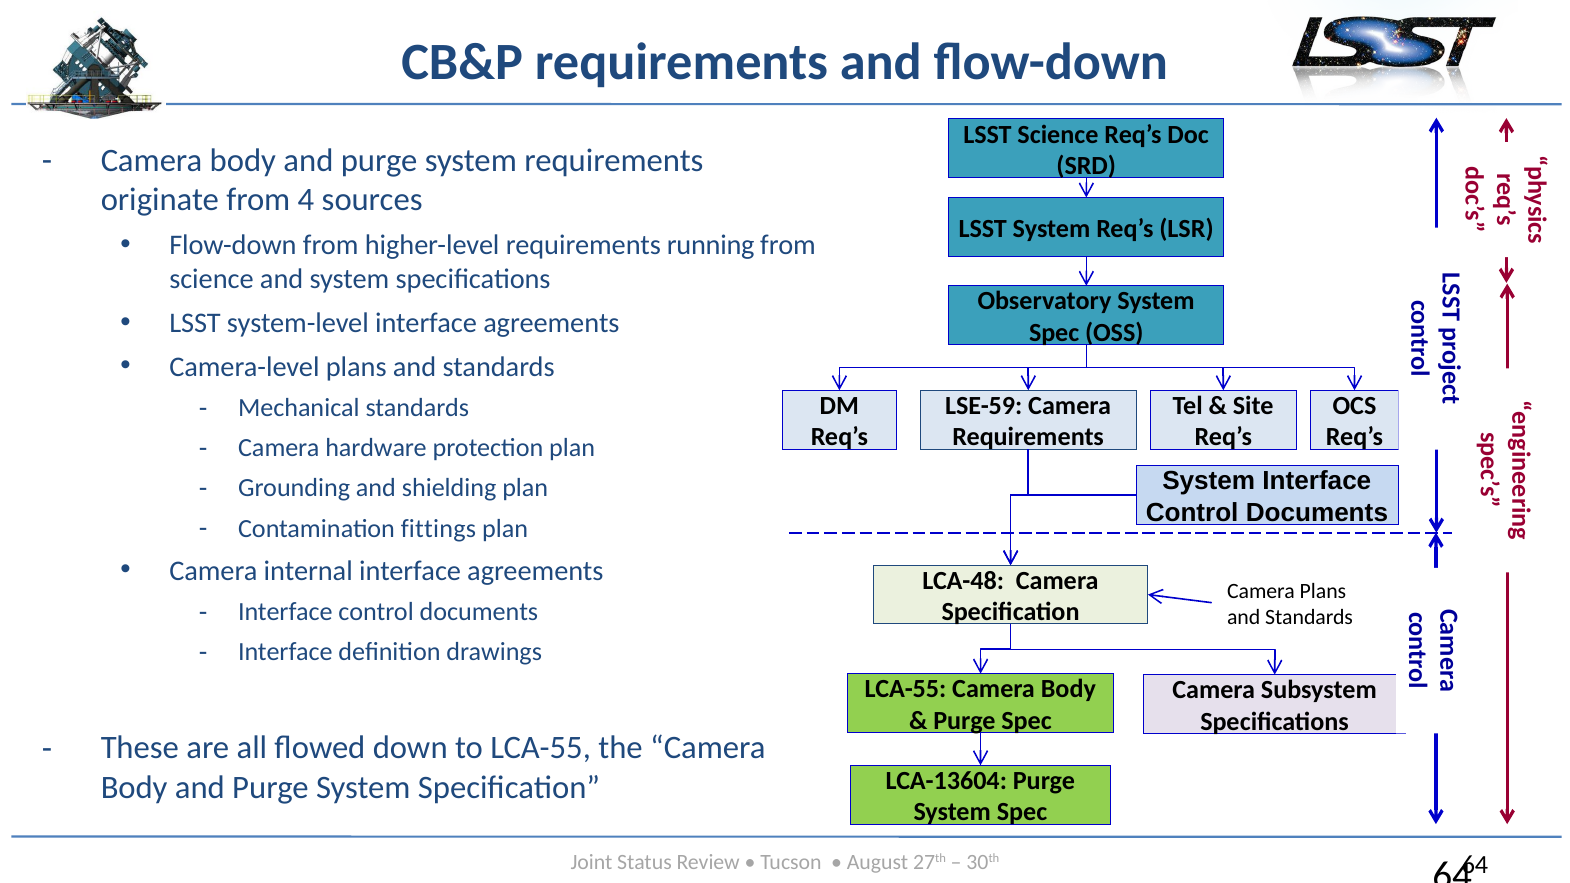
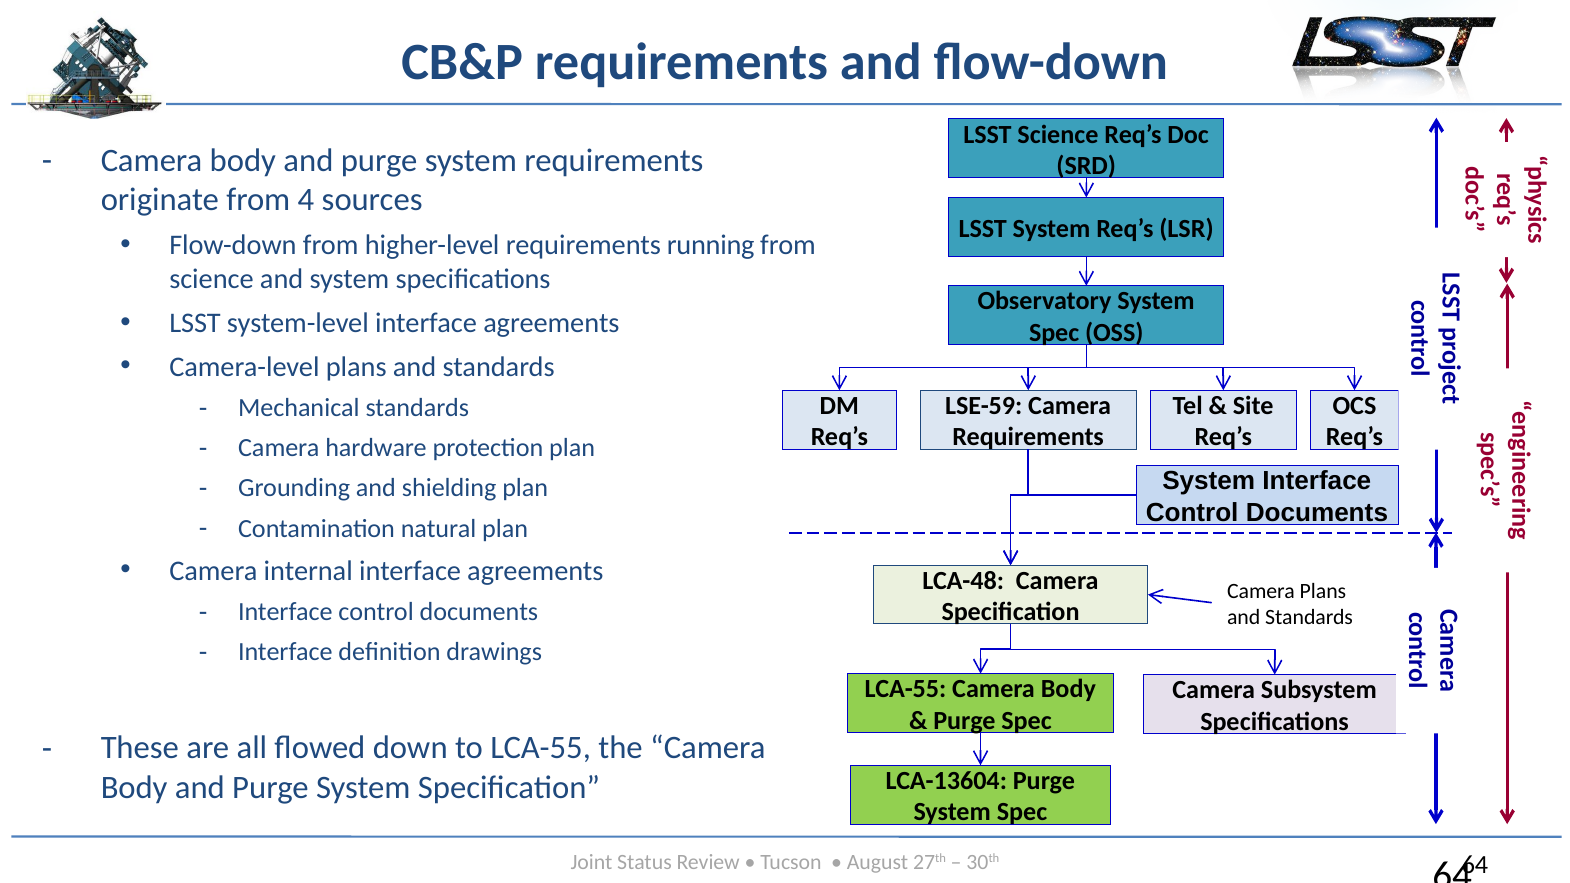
fittings: fittings -> natural
